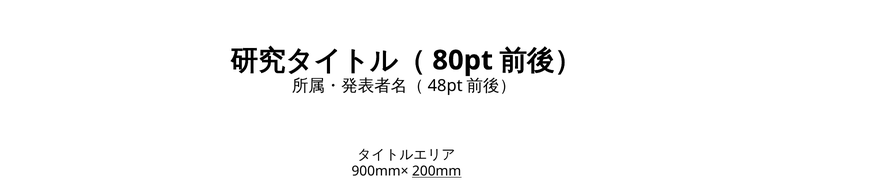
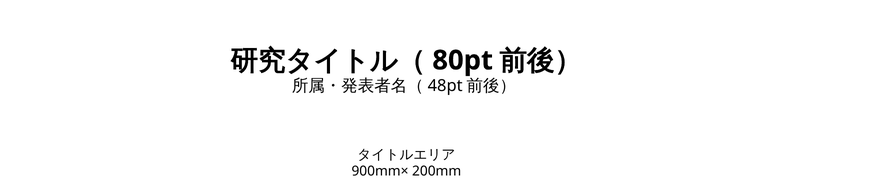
200mm underline: present -> none
